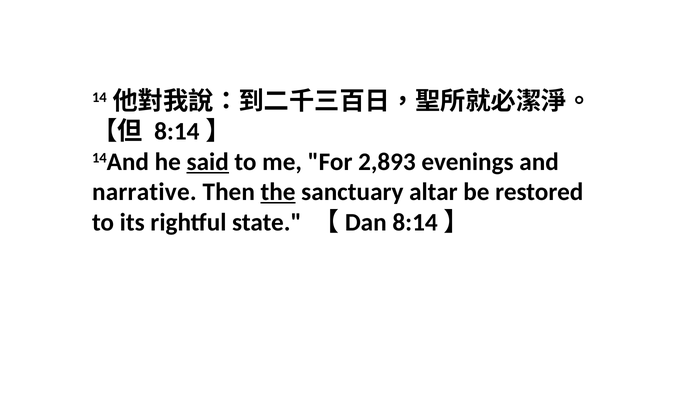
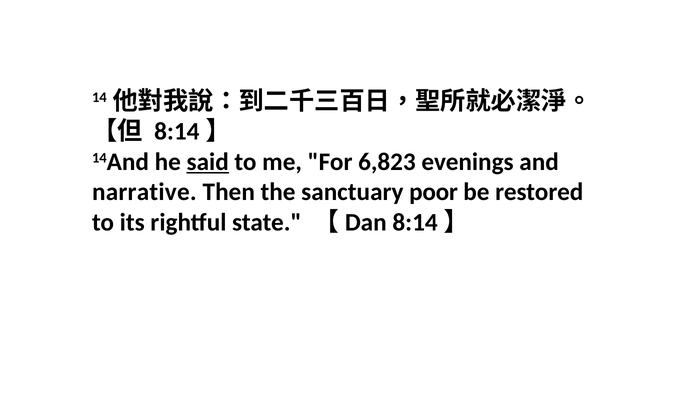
2,893: 2,893 -> 6,823
the underline: present -> none
altar: altar -> poor
